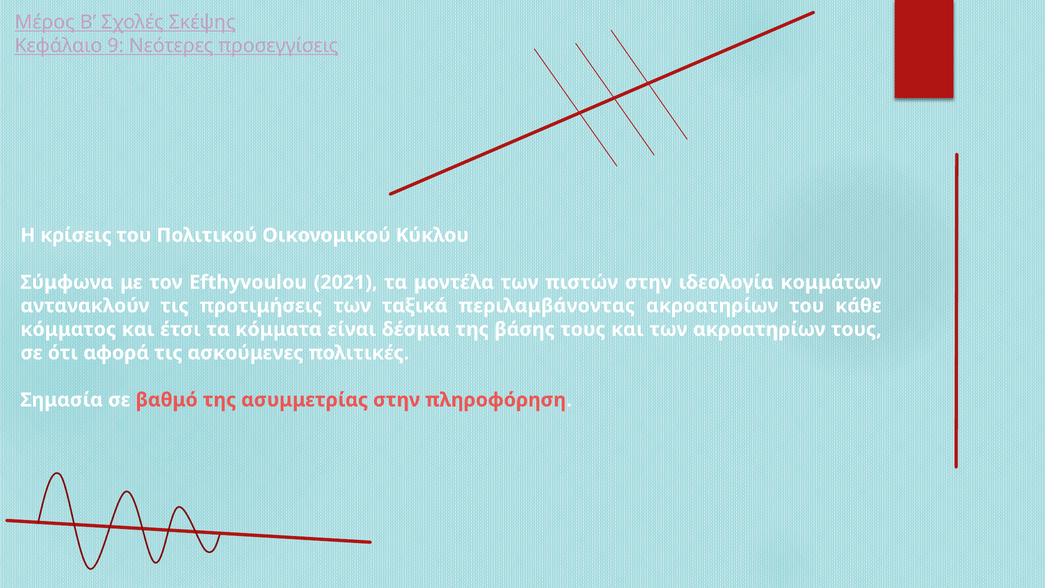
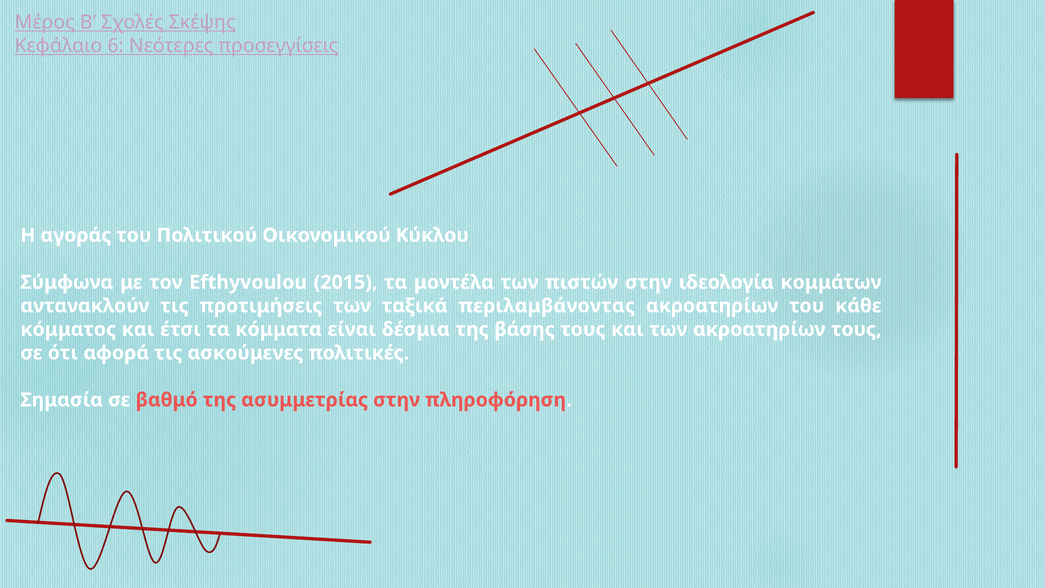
9: 9 -> 6
κρίσεις: κρίσεις -> αγοράς
2021: 2021 -> 2015
